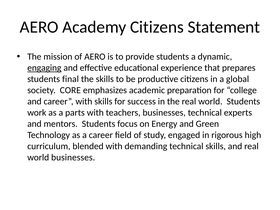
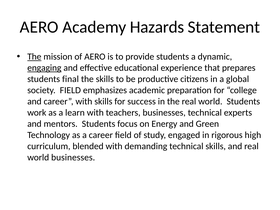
Academy Citizens: Citizens -> Hazards
The at (34, 57) underline: none -> present
society CORE: CORE -> FIELD
parts: parts -> learn
